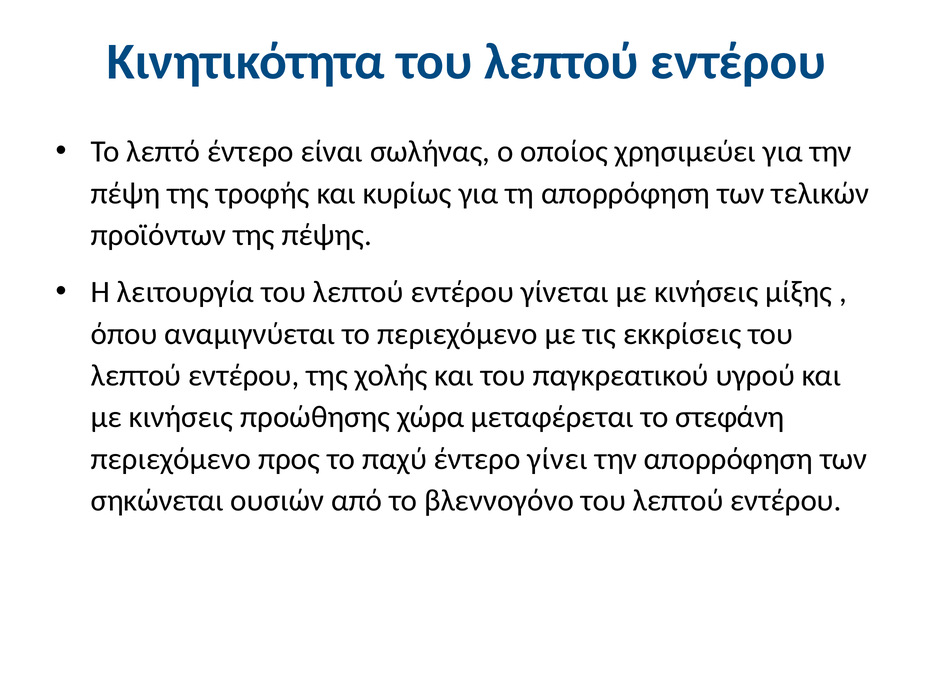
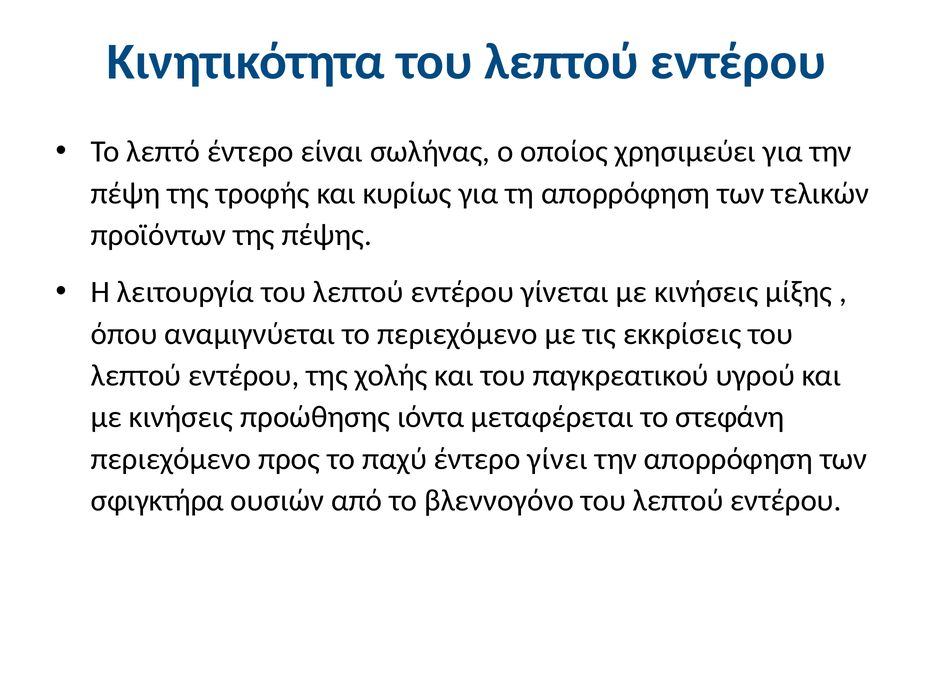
χώρα: χώρα -> ιόντα
σηκώνεται: σηκώνεται -> σφιγκτήρα
